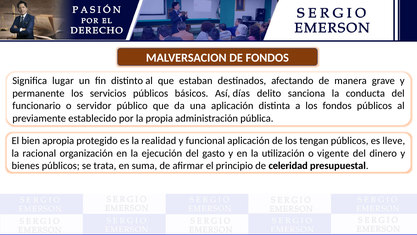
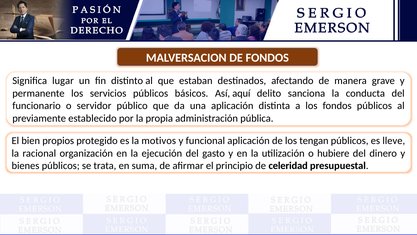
días: días -> aquí
apropia: apropia -> propios
realidad: realidad -> motivos
vigente: vigente -> hubiere
